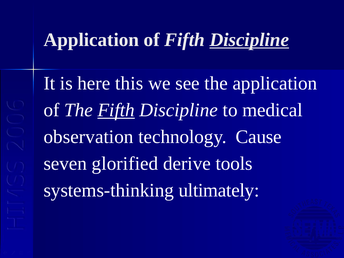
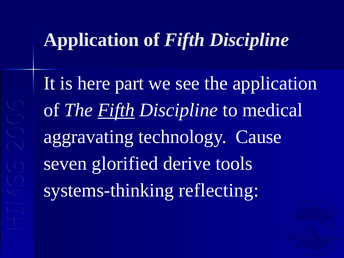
Discipline at (249, 40) underline: present -> none
this: this -> part
observation: observation -> aggravating
ultimately: ultimately -> reflecting
